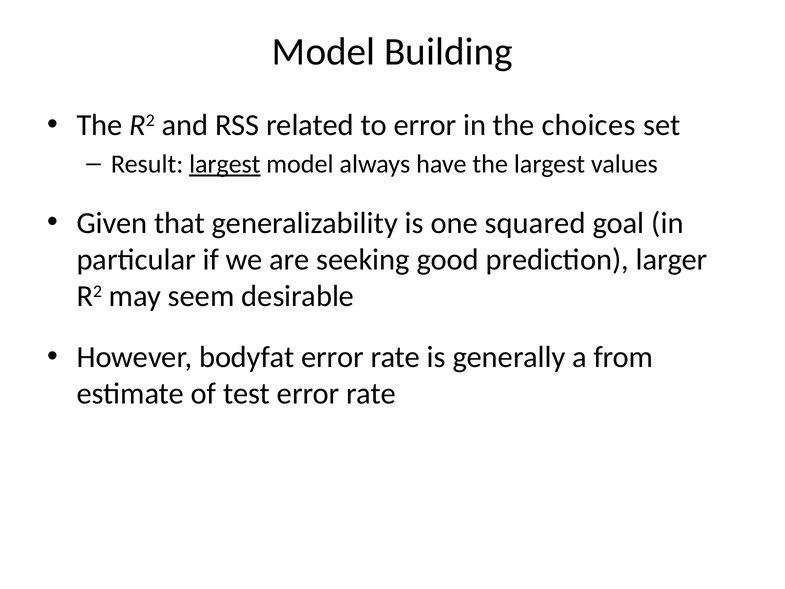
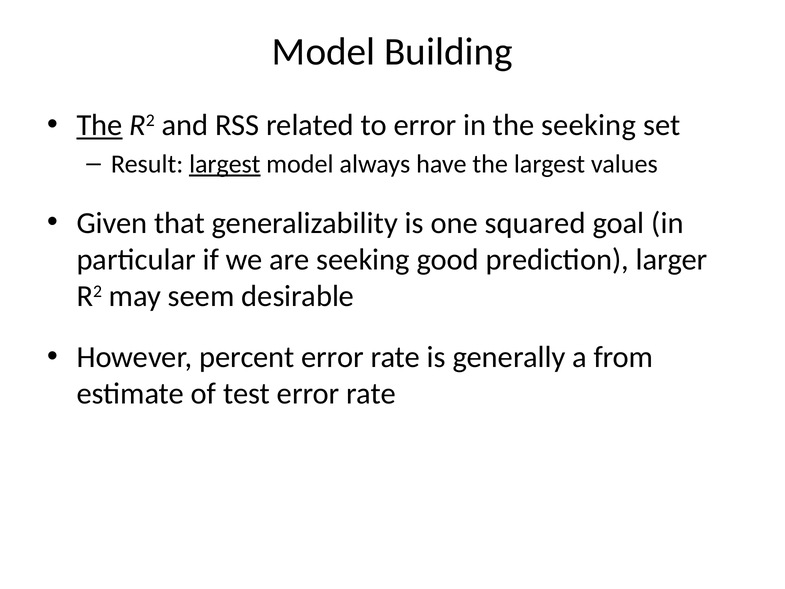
The at (100, 125) underline: none -> present
the choices: choices -> seeking
bodyfat: bodyfat -> percent
